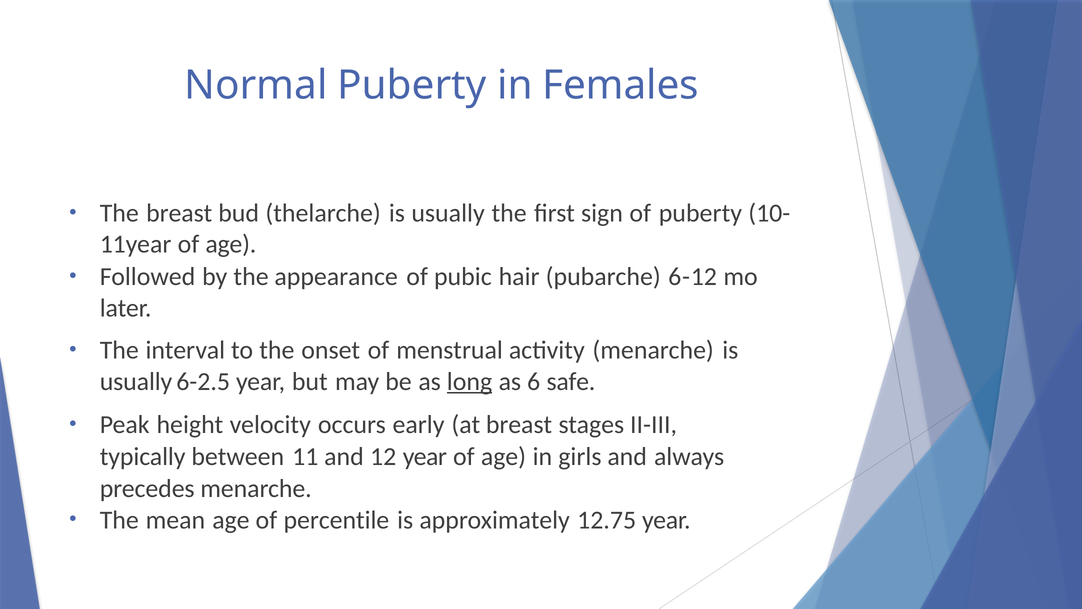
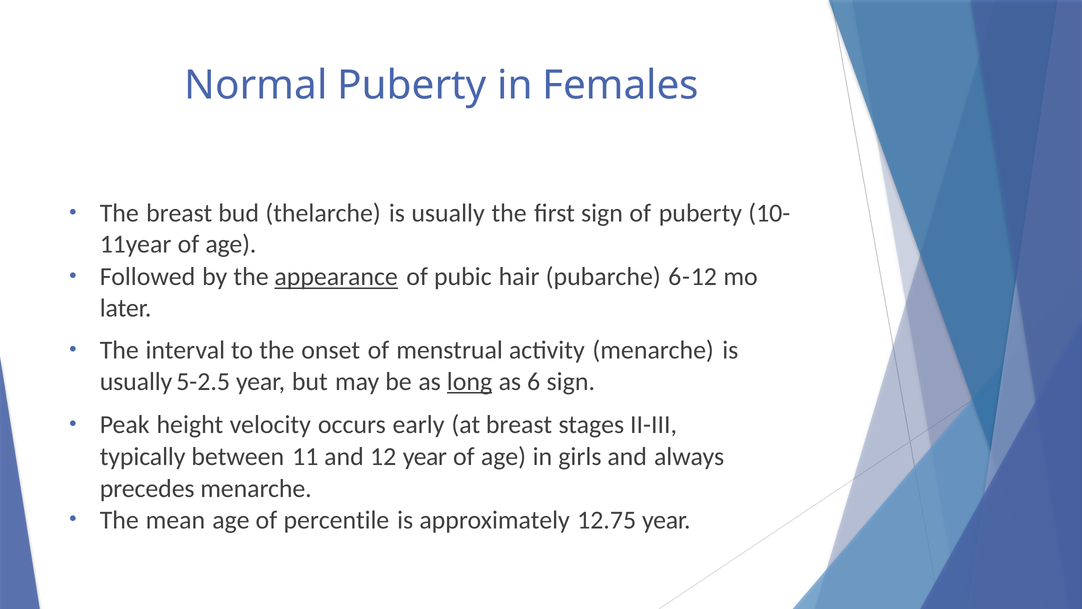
appearance underline: none -> present
6-2.5: 6-2.5 -> 5-2.5
6 safe: safe -> sign
